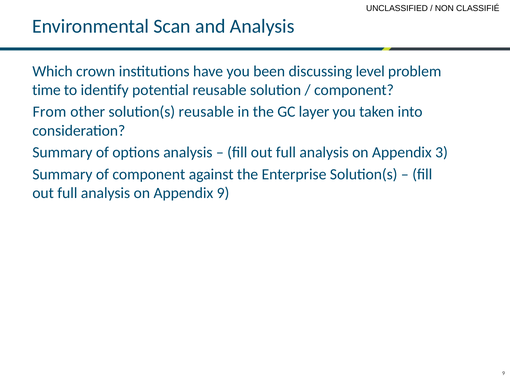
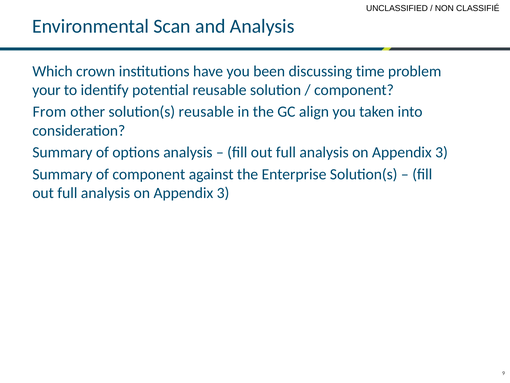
level: level -> time
time: time -> your
layer: layer -> align
9 at (223, 193): 9 -> 3
